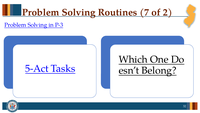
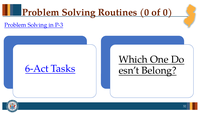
Routines 7: 7 -> 0
of 2: 2 -> 0
5-Act: 5-Act -> 6-Act
